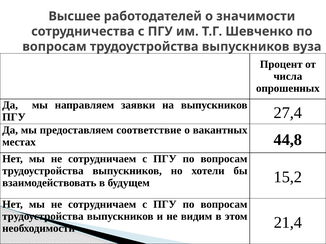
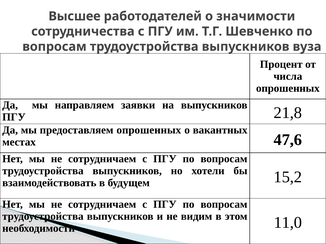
27,4: 27,4 -> 21,8
предоставляем соответствие: соответствие -> опрошенных
44,8: 44,8 -> 47,6
21,4: 21,4 -> 11,0
